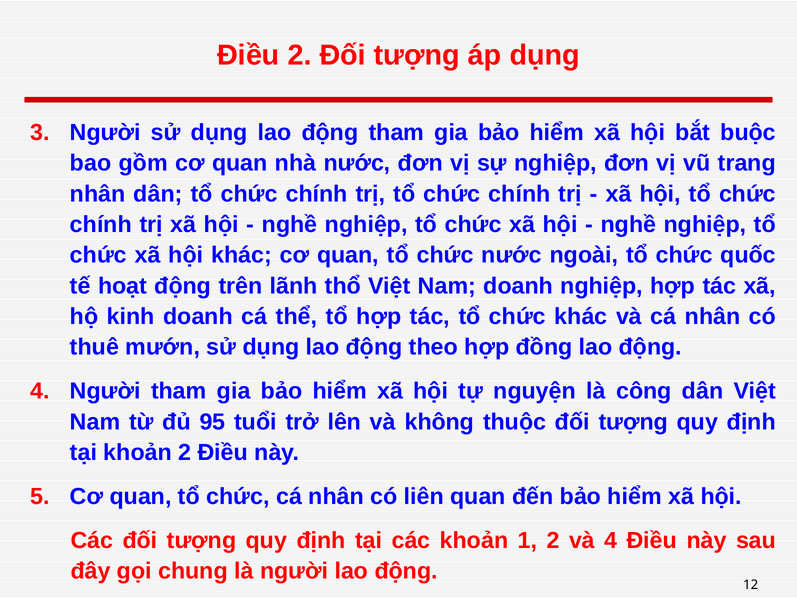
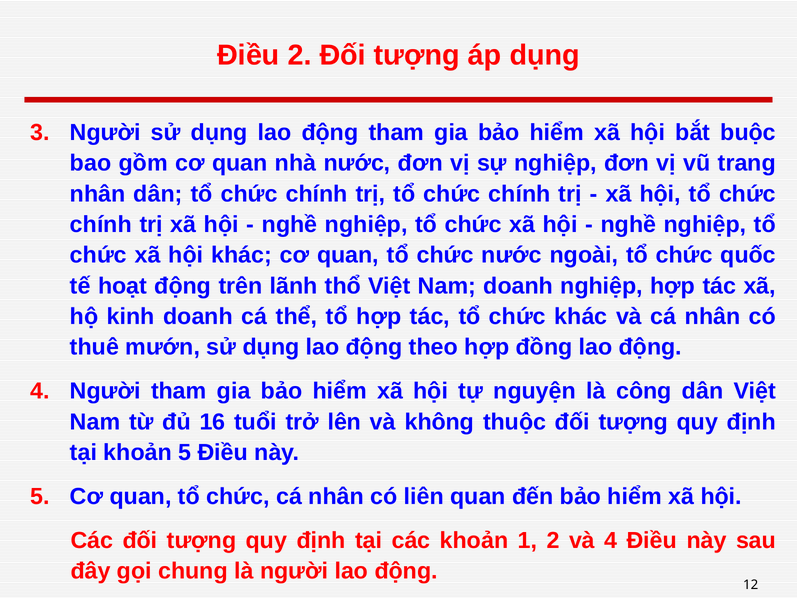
95: 95 -> 16
khoản 2: 2 -> 5
